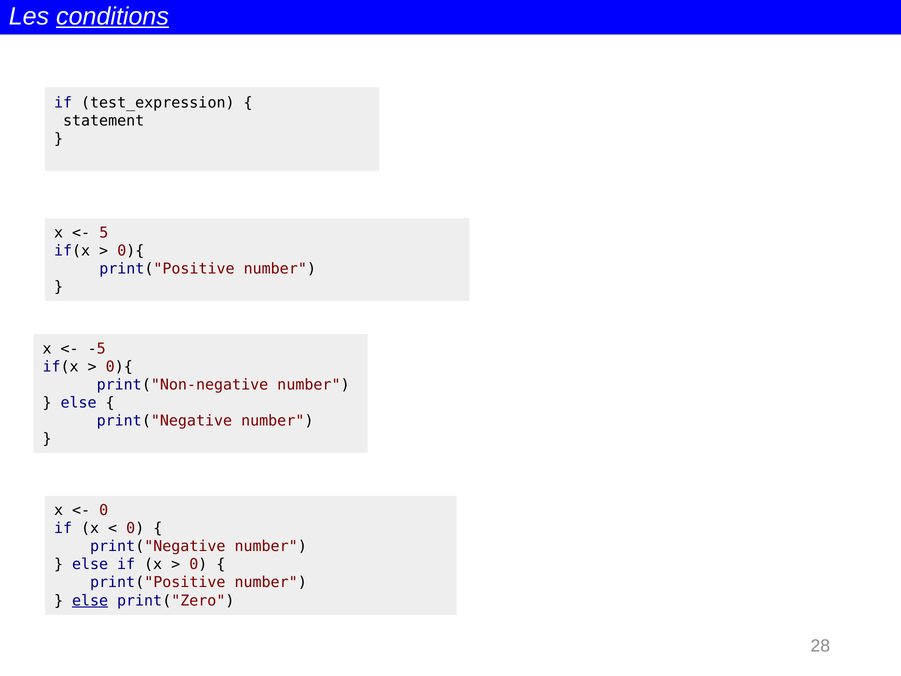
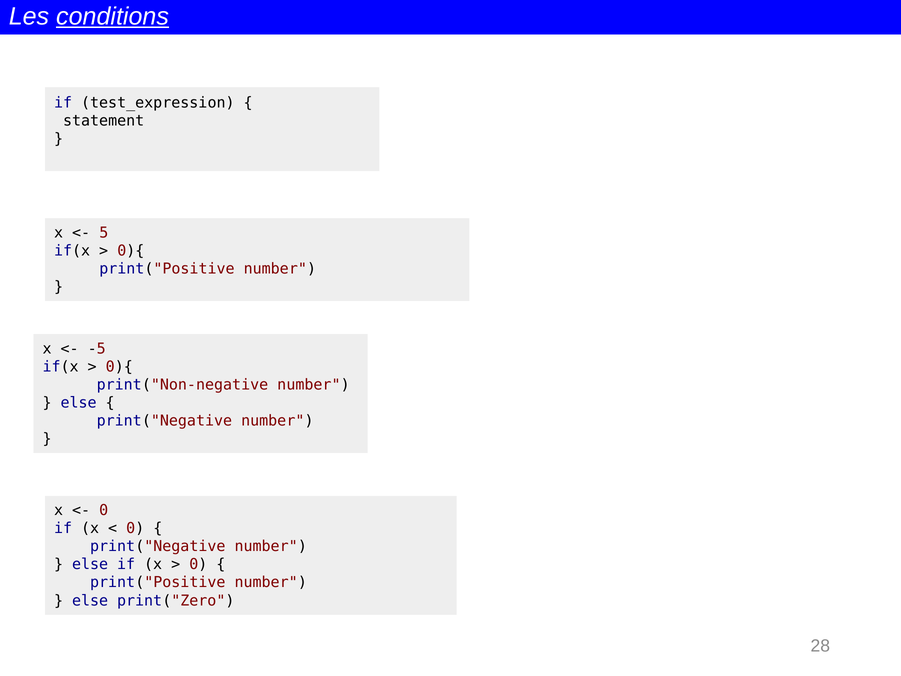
else at (90, 600) underline: present -> none
